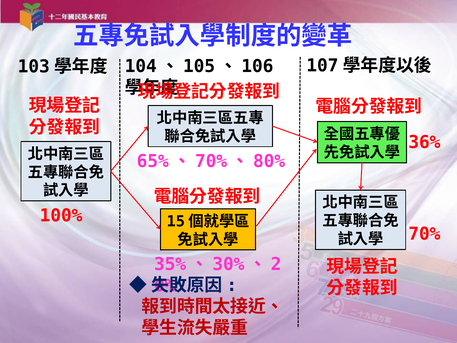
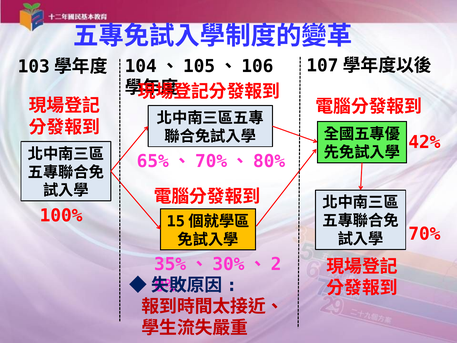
36%: 36% -> 42%
